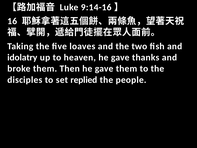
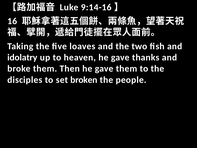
replied: replied -> broken
